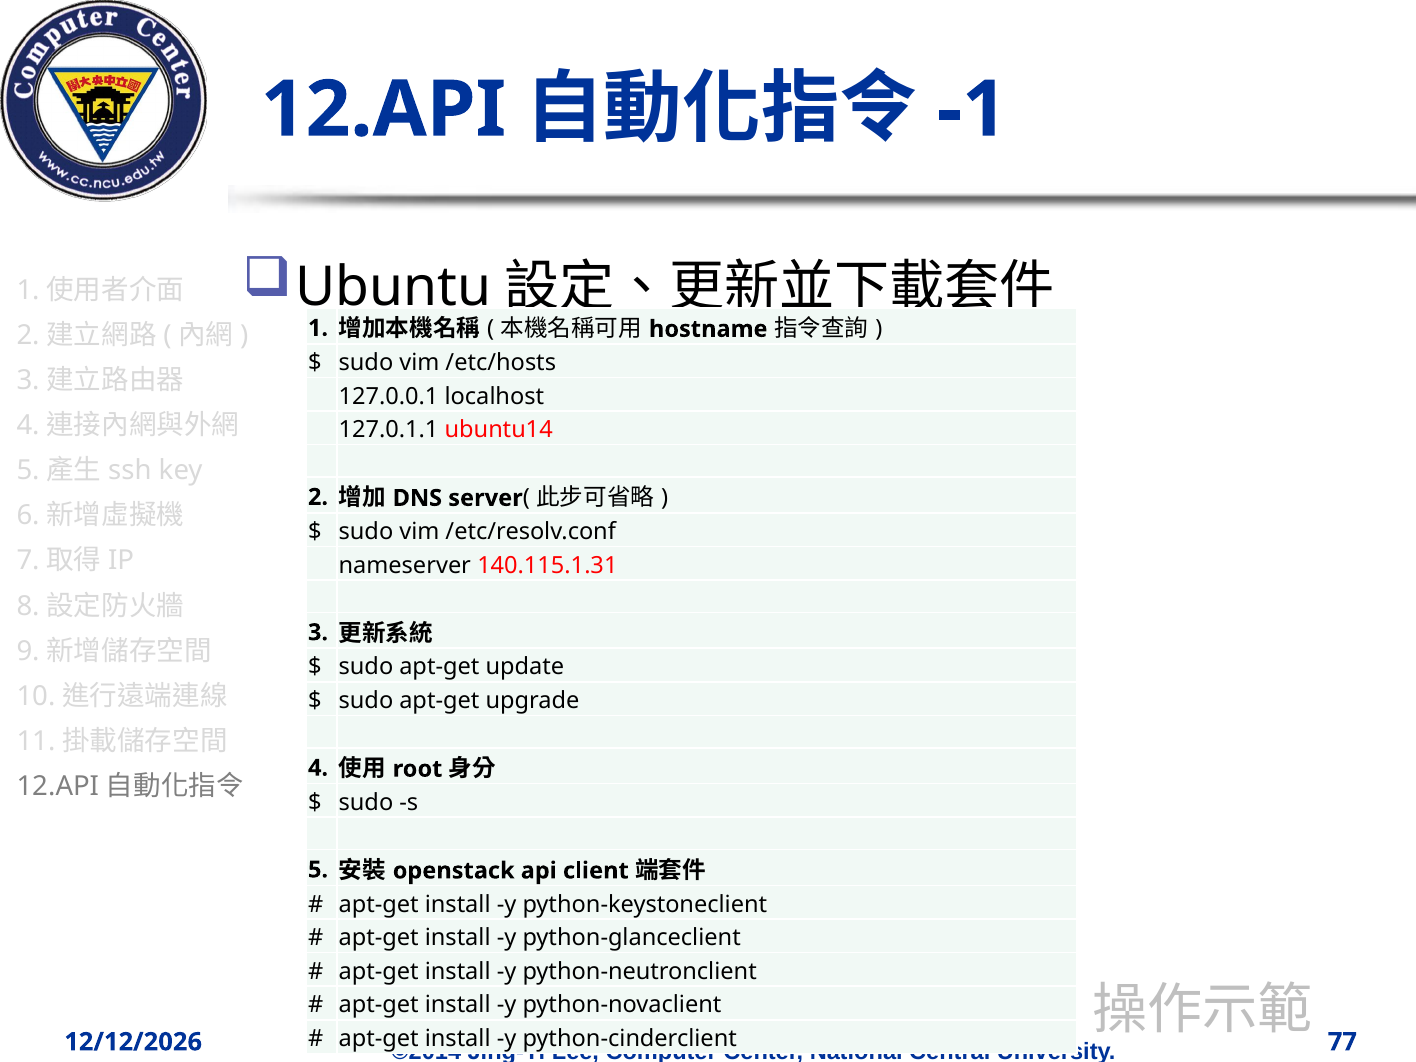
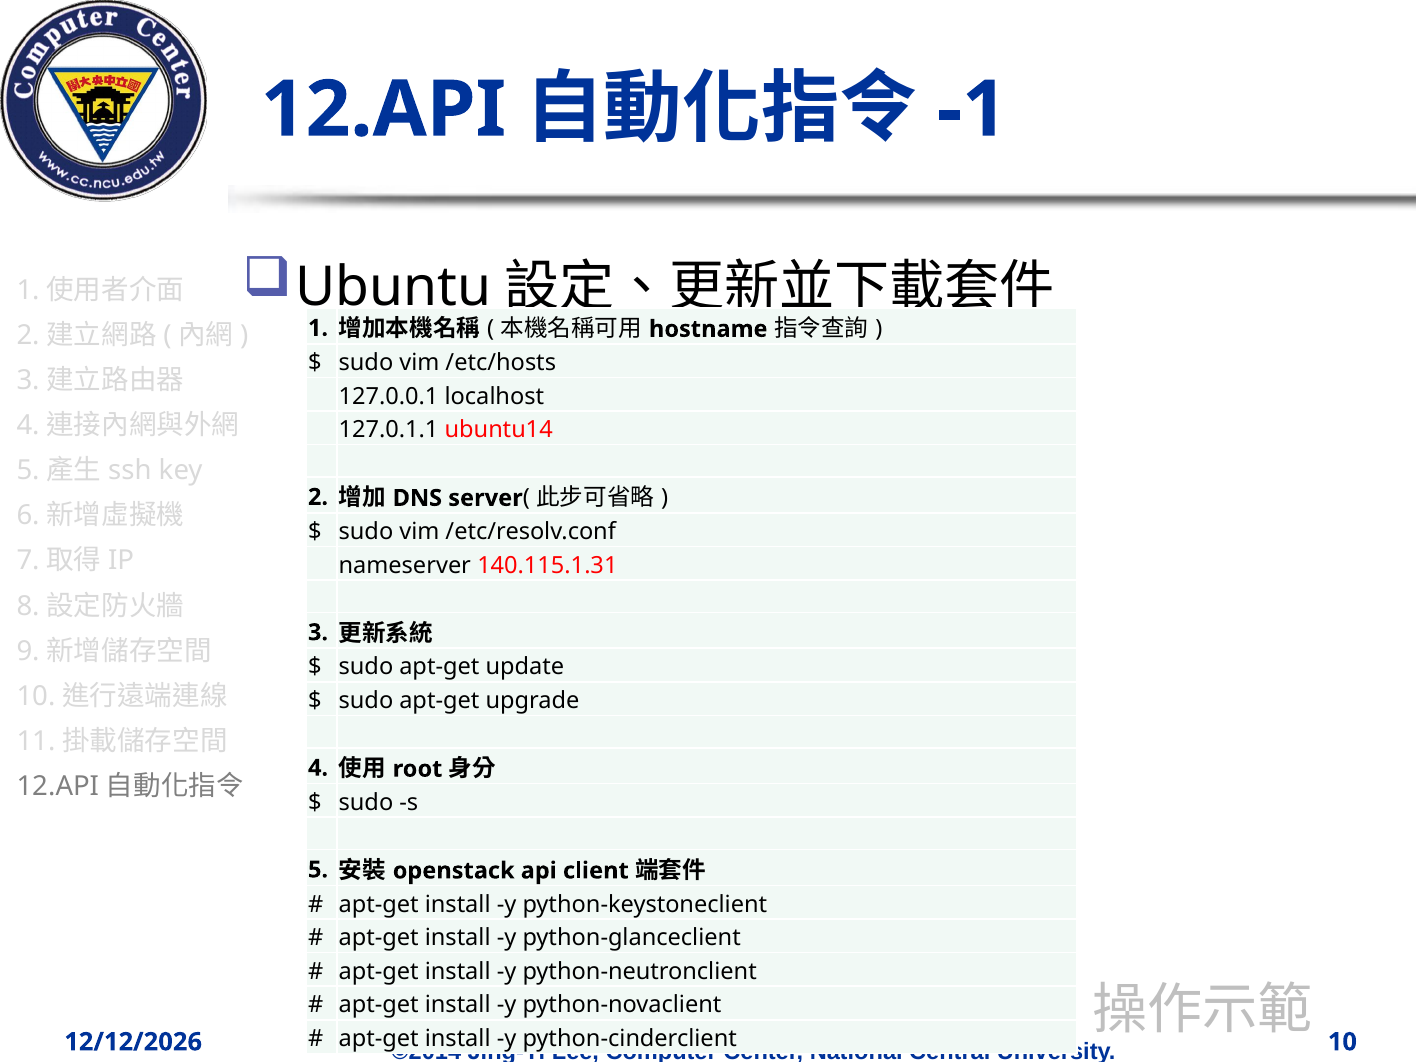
77: 77 -> 10
